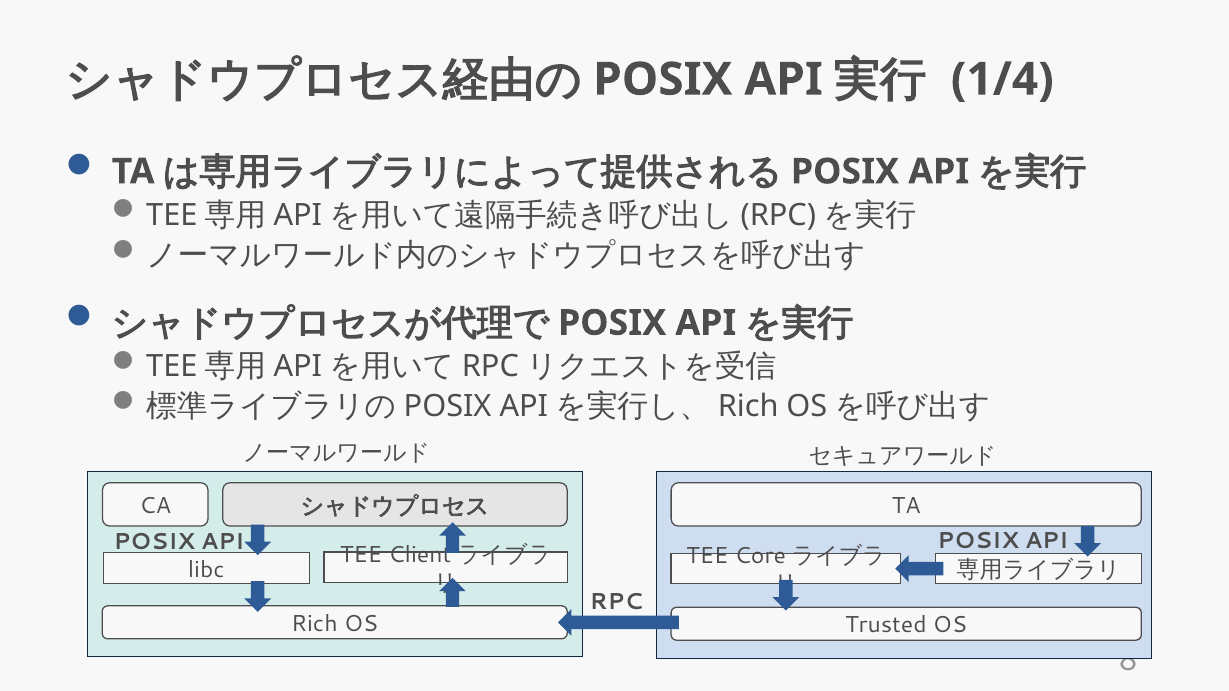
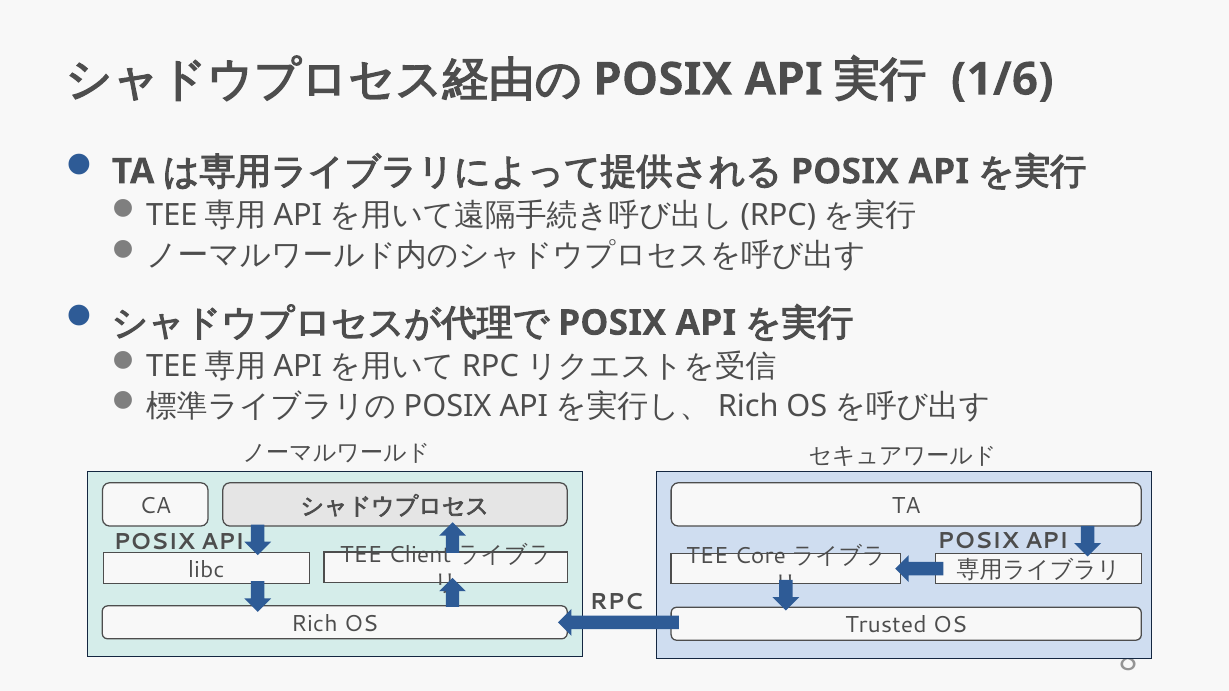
1/4: 1/4 -> 1/6
